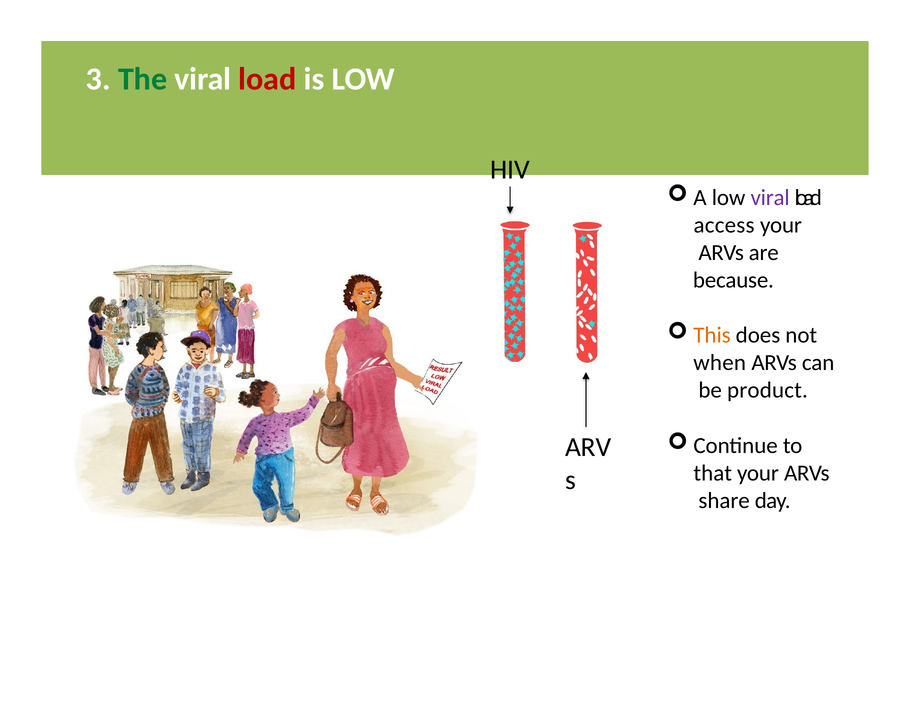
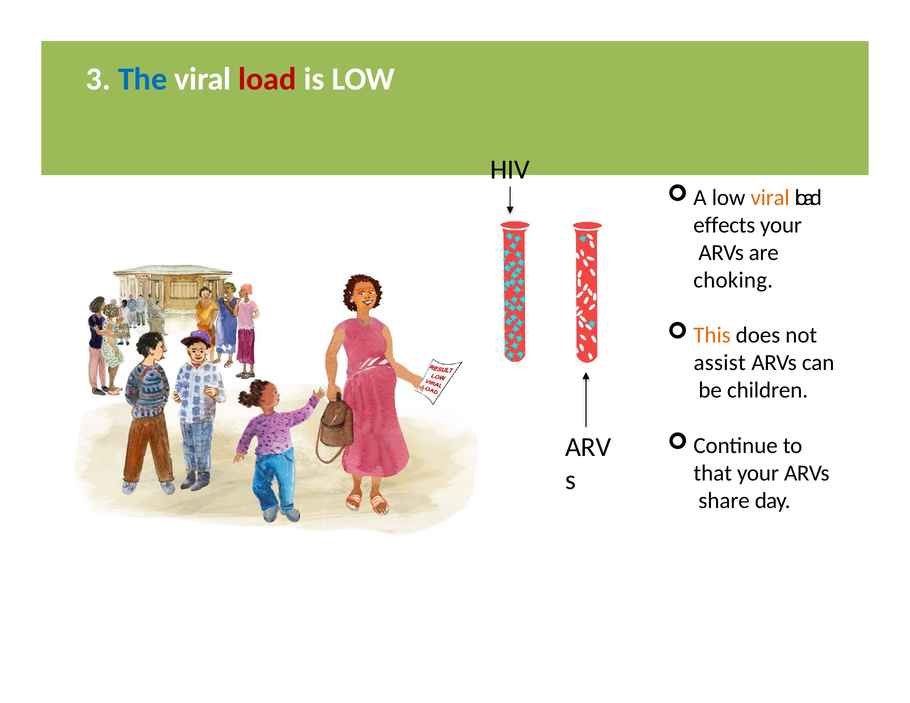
The colour: green -> blue
viral at (770, 198) colour: purple -> orange
access: access -> effects
because: because -> choking
when: when -> assist
product: product -> children
